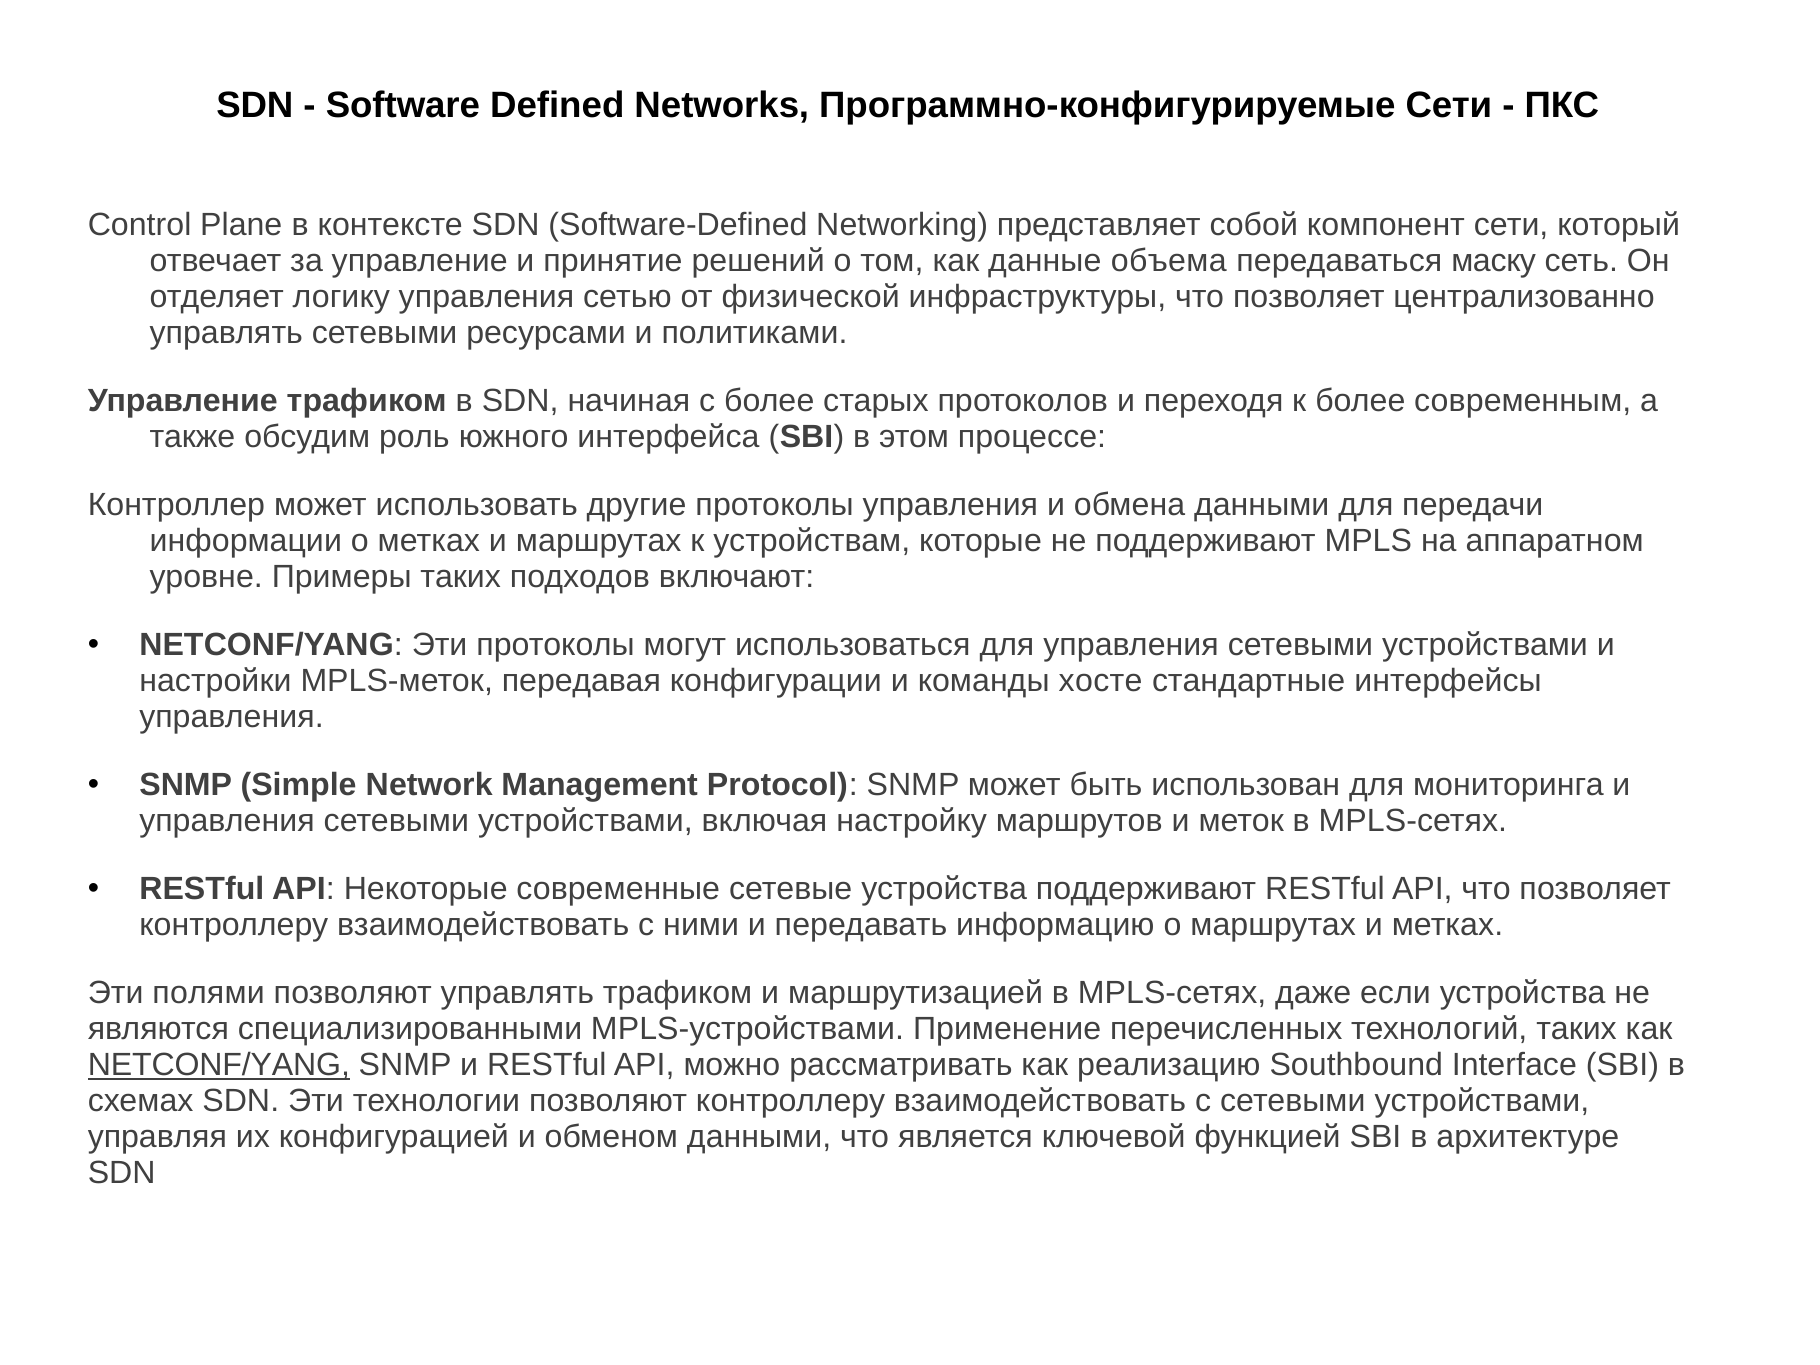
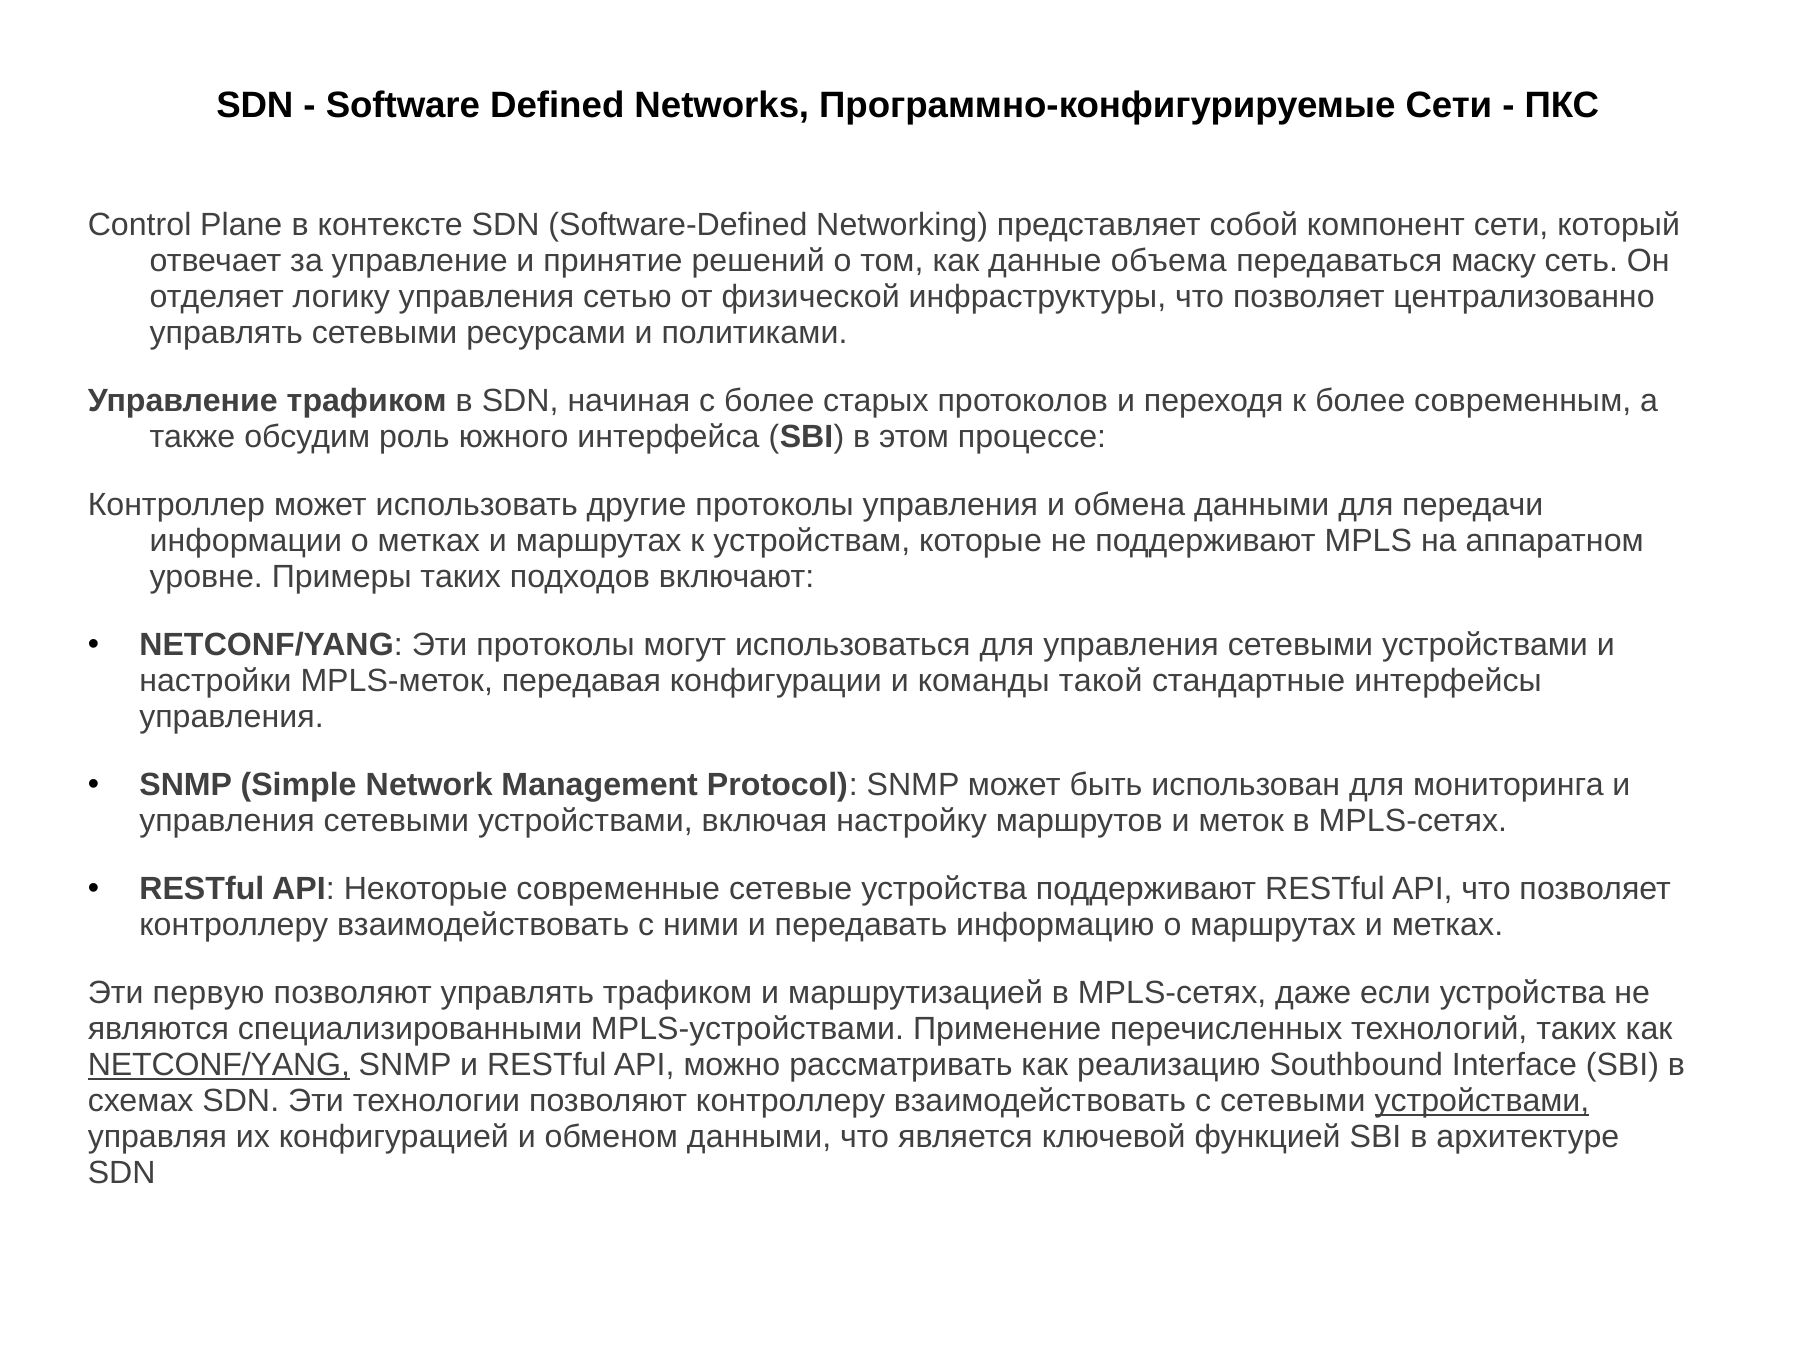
хосте: хосте -> такой
полями: полями -> первую
устройствами at (1482, 1101) underline: none -> present
